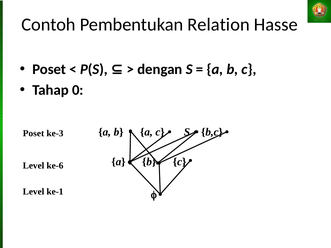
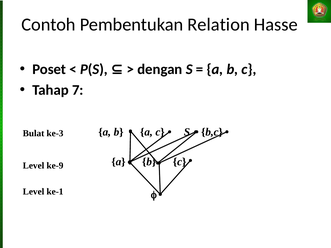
0: 0 -> 7
Poset at (33, 134): Poset -> Bulat
ke-6: ke-6 -> ke-9
